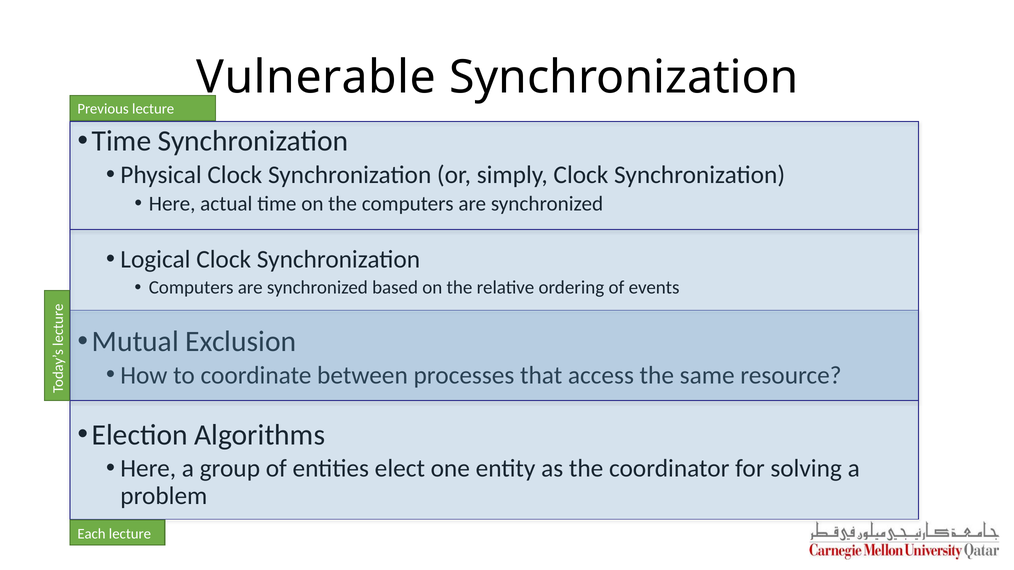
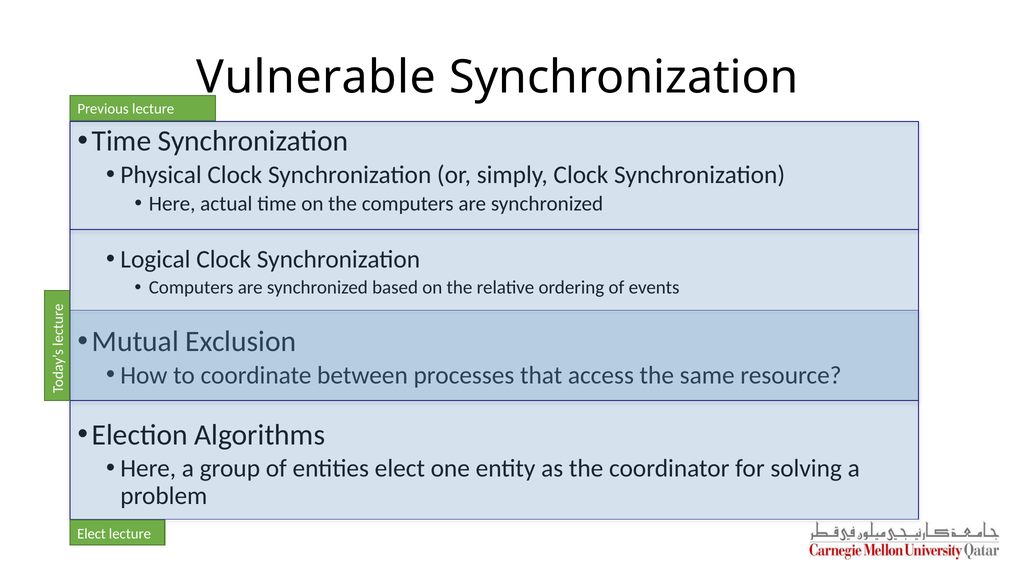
Each at (91, 534): Each -> Elect
